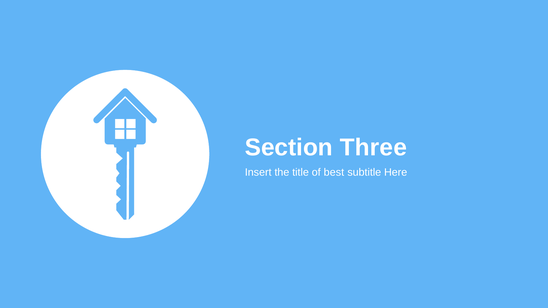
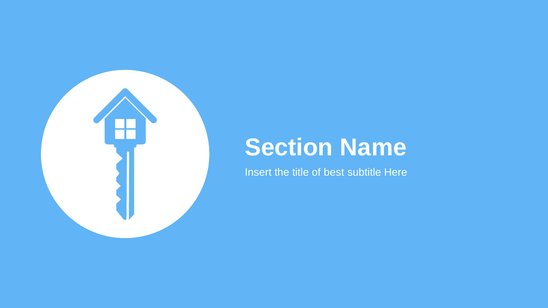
Three: Three -> Name
